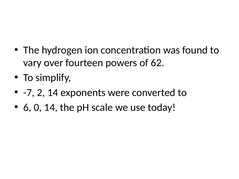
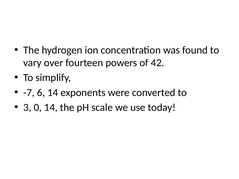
62: 62 -> 42
2: 2 -> 6
6: 6 -> 3
